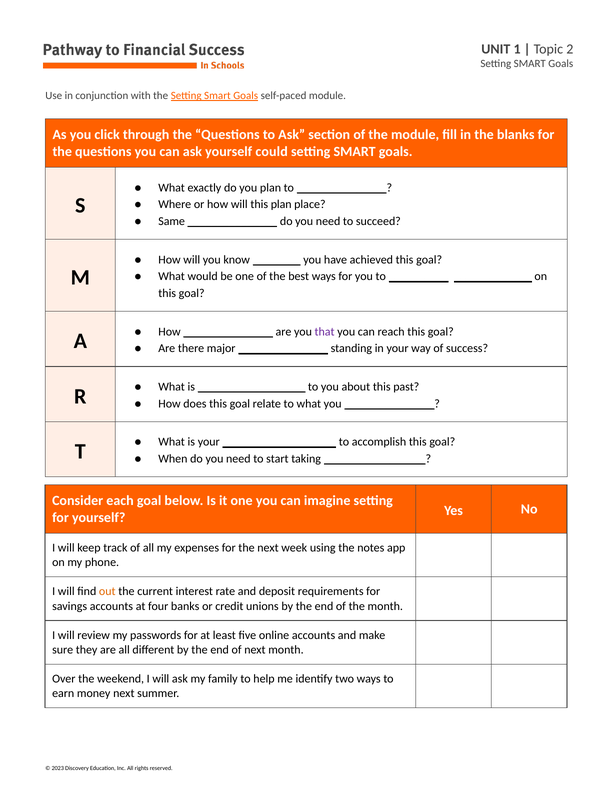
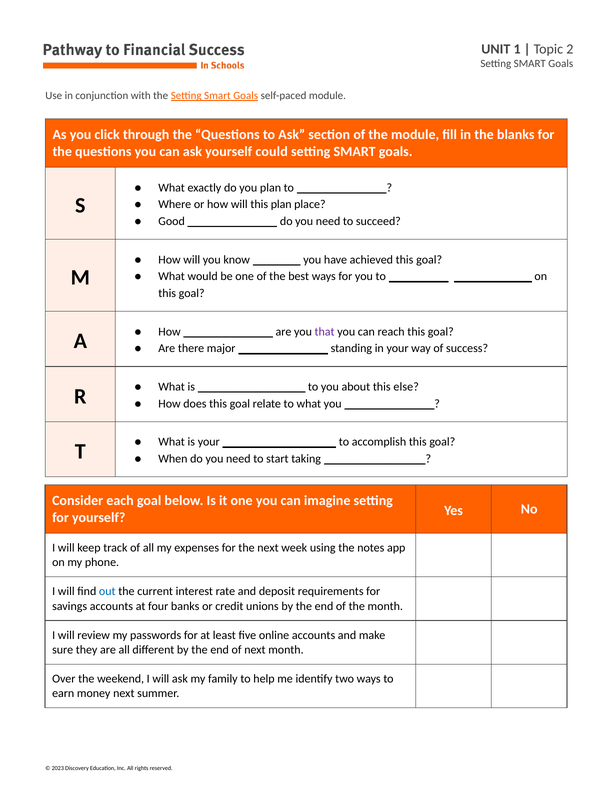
Same: Same -> Good
past: past -> else
out colour: orange -> blue
